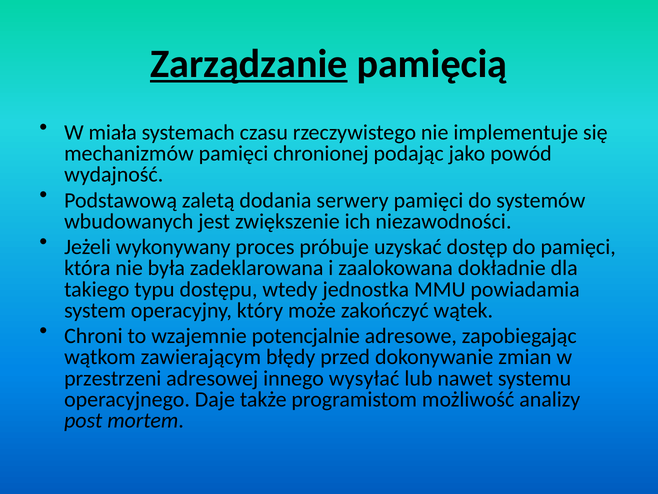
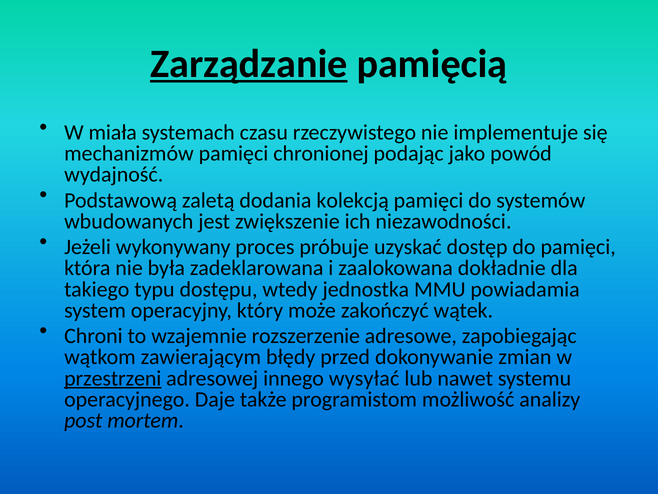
serwery: serwery -> kolekcją
potencjalnie: potencjalnie -> rozszerzenie
przestrzeni underline: none -> present
